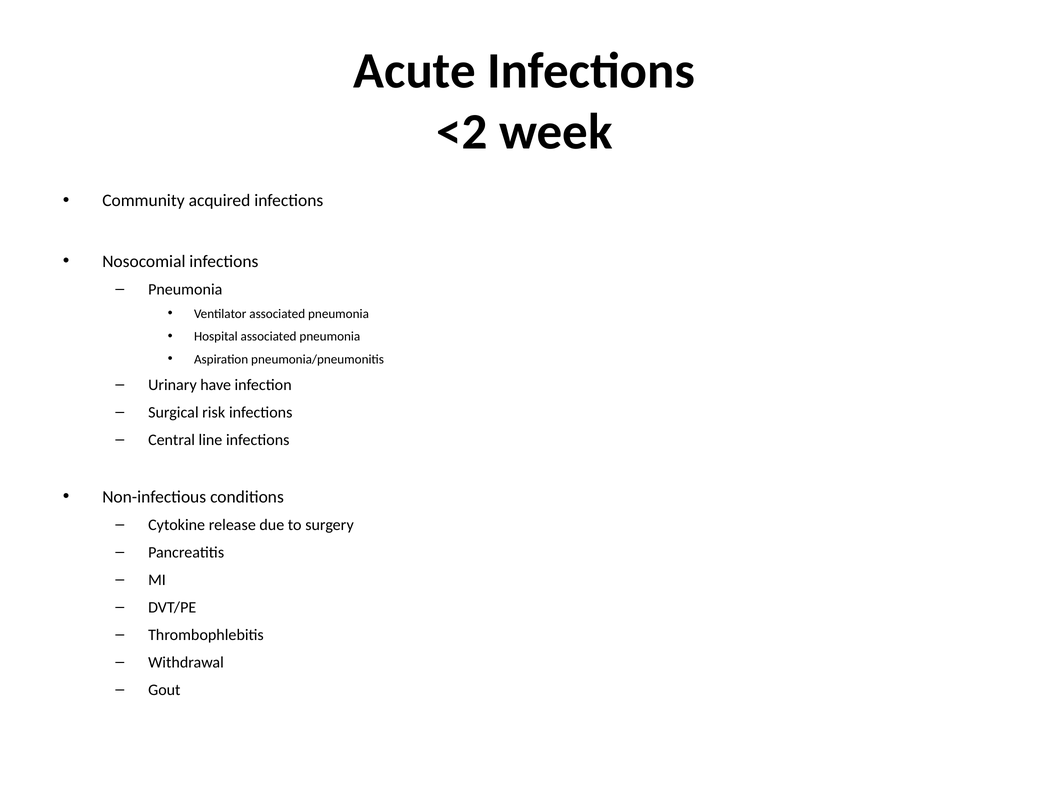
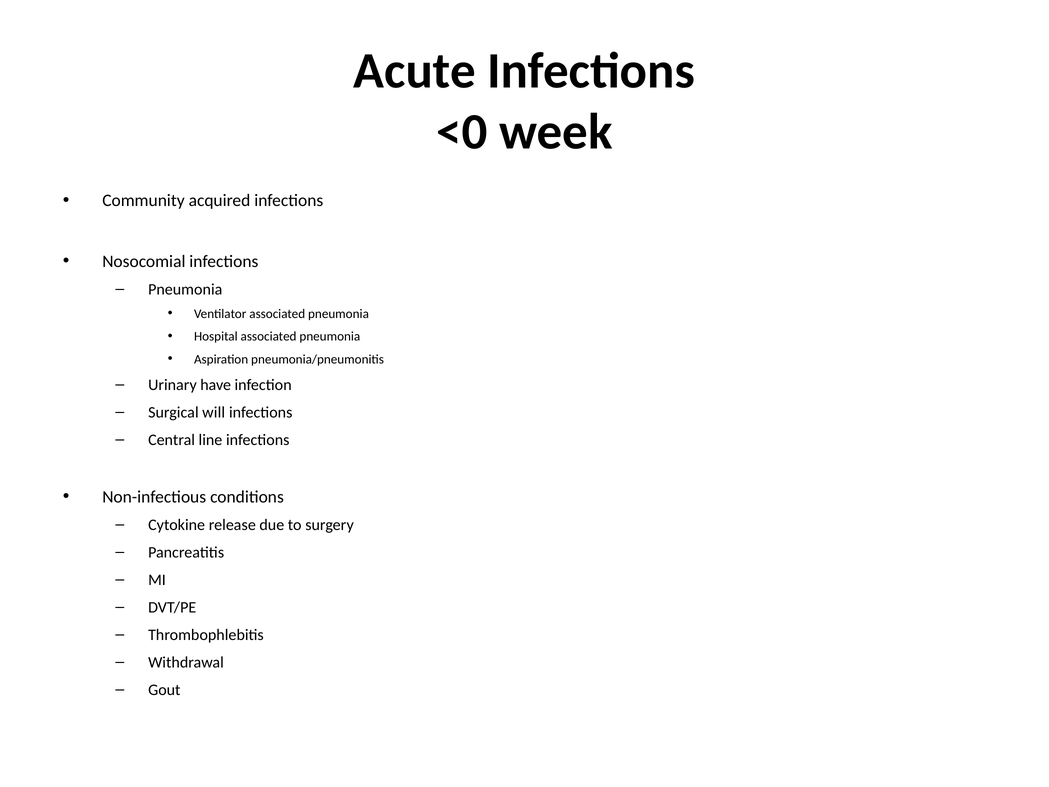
<2: <2 -> <0
risk: risk -> will
